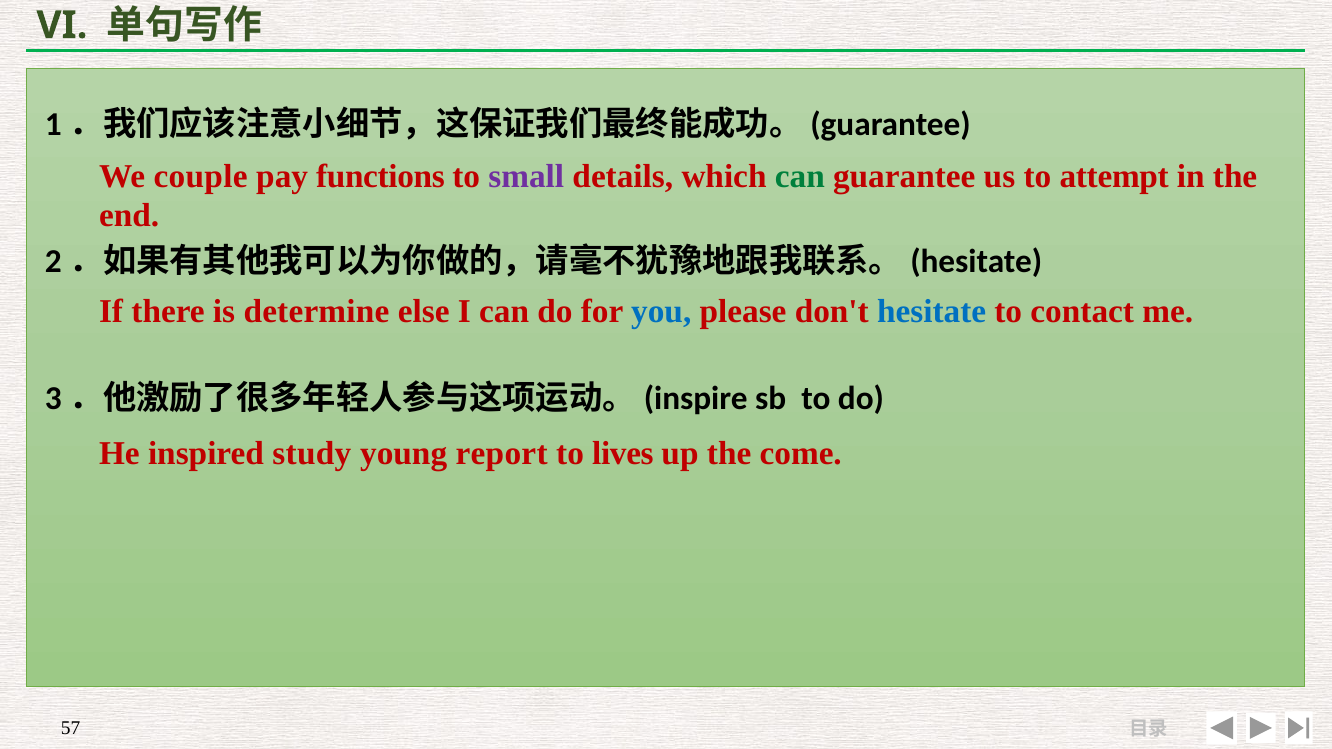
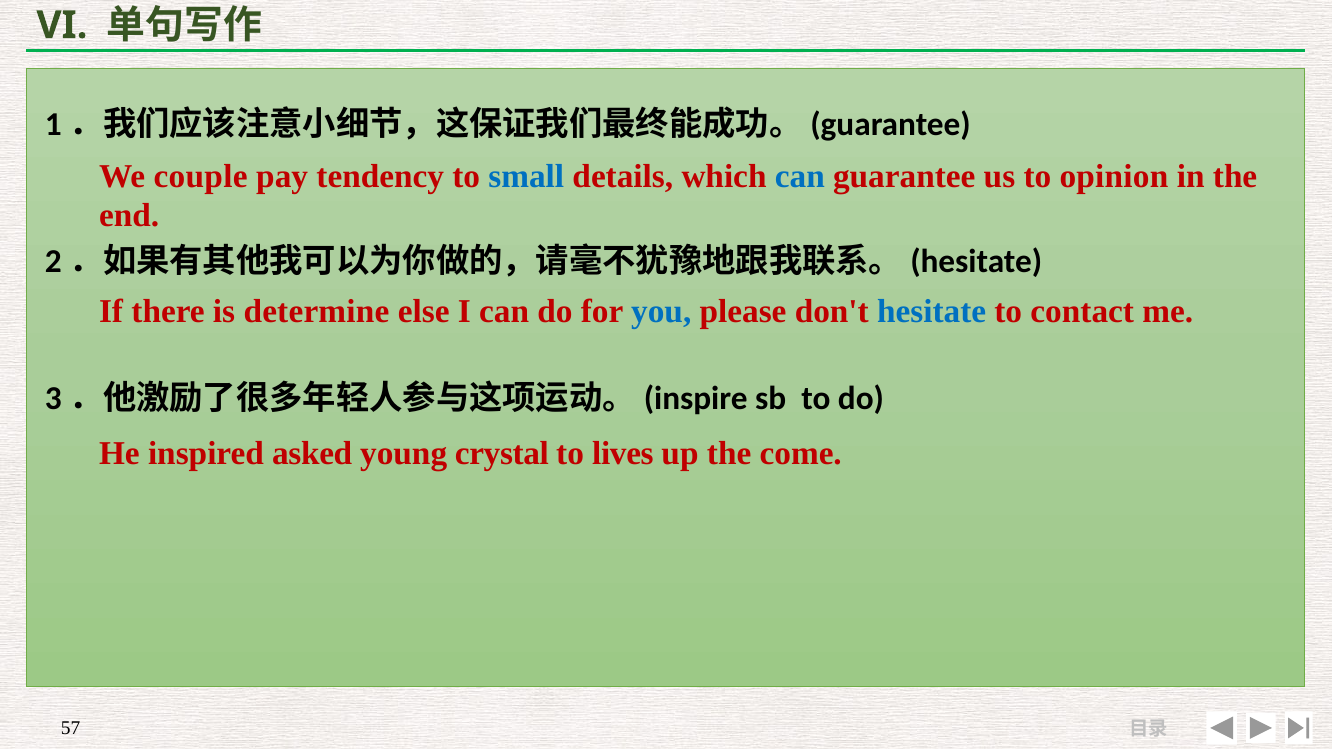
functions: functions -> tendency
small colour: purple -> blue
can at (800, 176) colour: green -> blue
attempt: attempt -> opinion
study: study -> asked
report: report -> crystal
